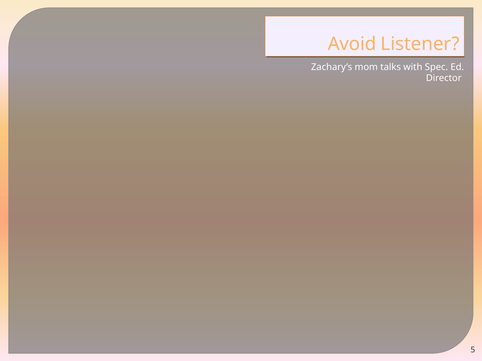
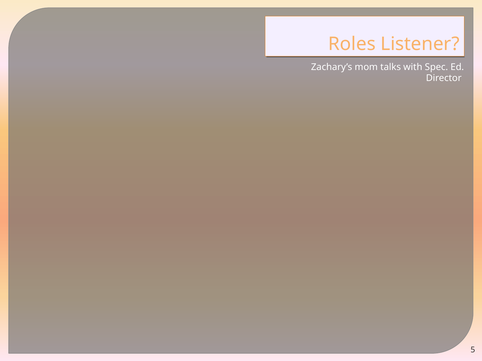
Avoid: Avoid -> Roles
